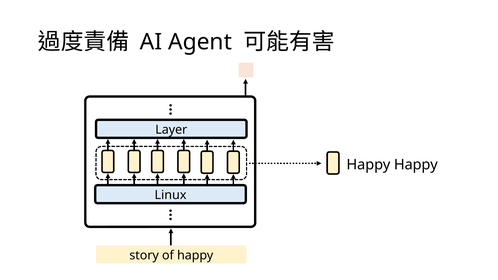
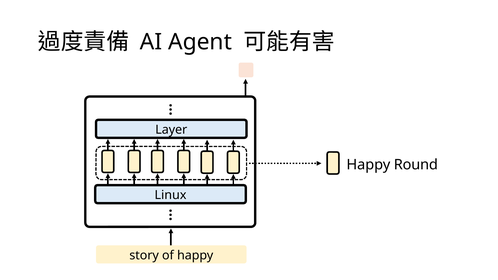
Happy at (416, 165): Happy -> Round
